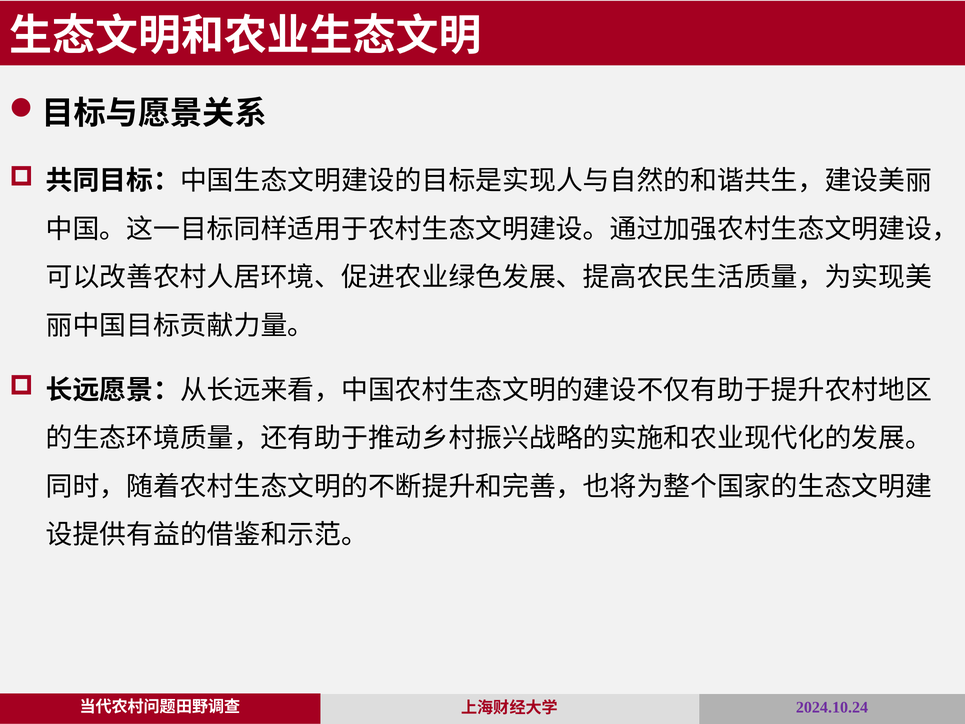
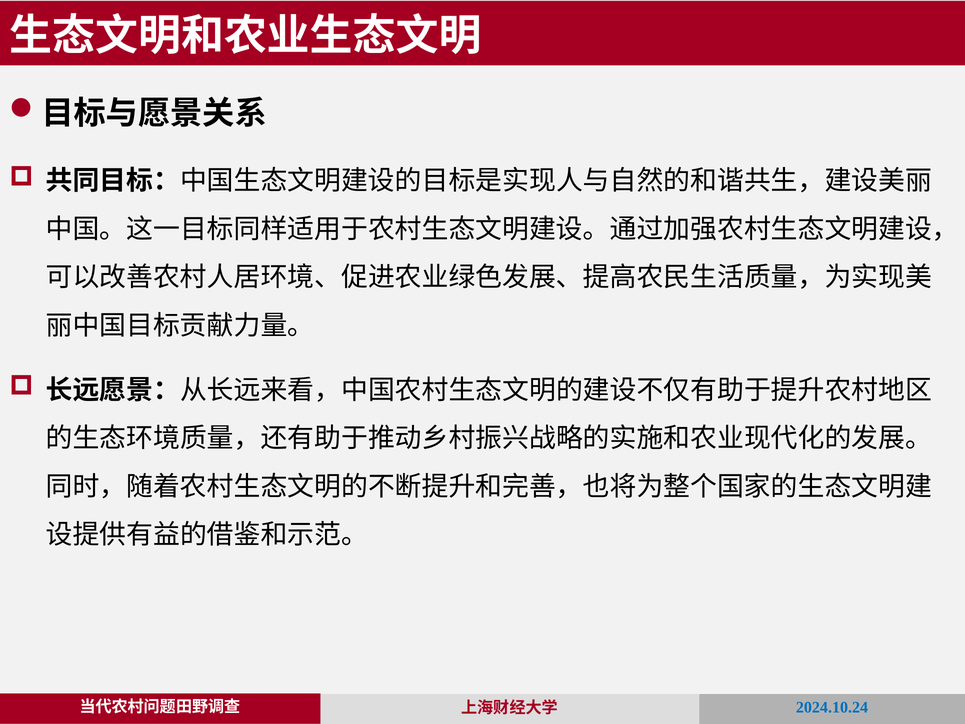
2024.10.24 colour: purple -> blue
